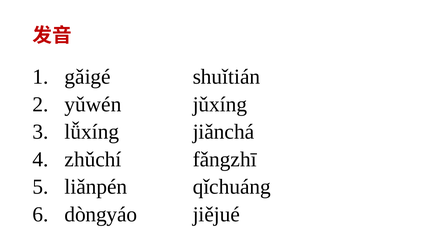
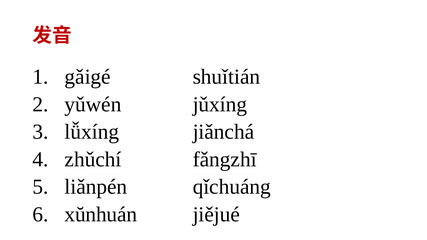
dòngyáo: dòngyáo -> xŭnhuán
